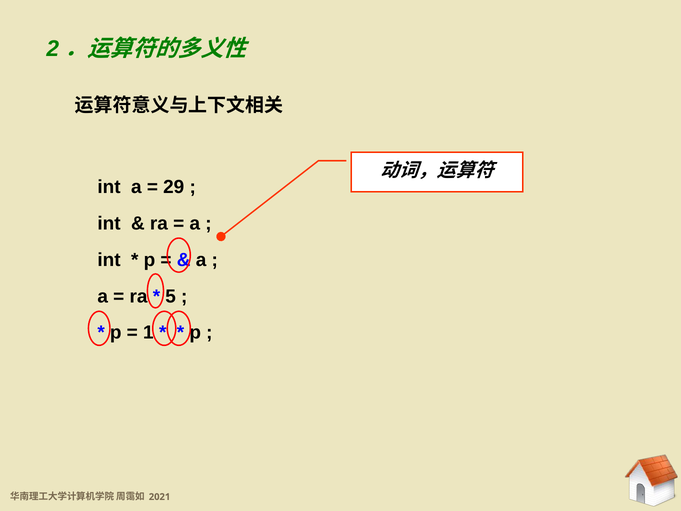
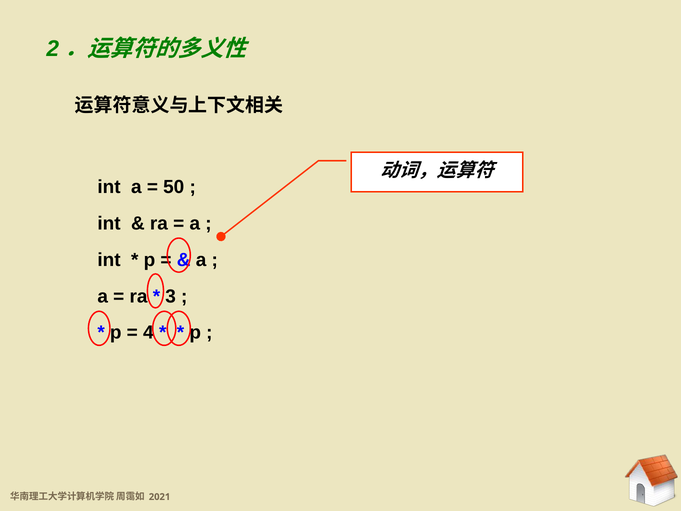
29: 29 -> 50
5: 5 -> 3
1: 1 -> 4
